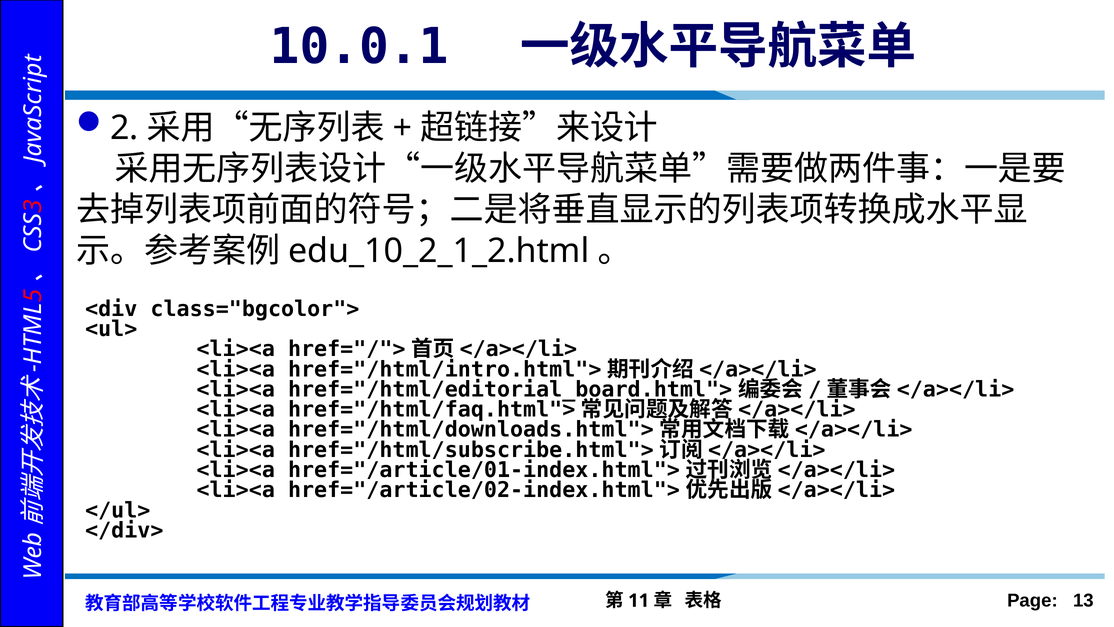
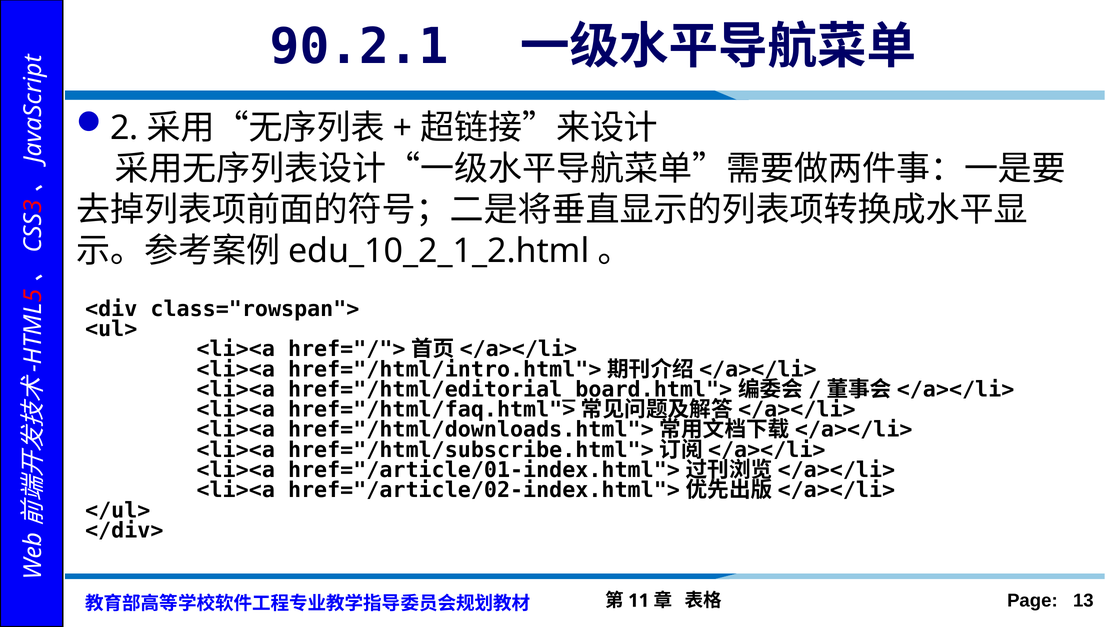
10.0.1: 10.0.1 -> 90.2.1
class="bgcolor">: class="bgcolor"> -> class="rowspan">
